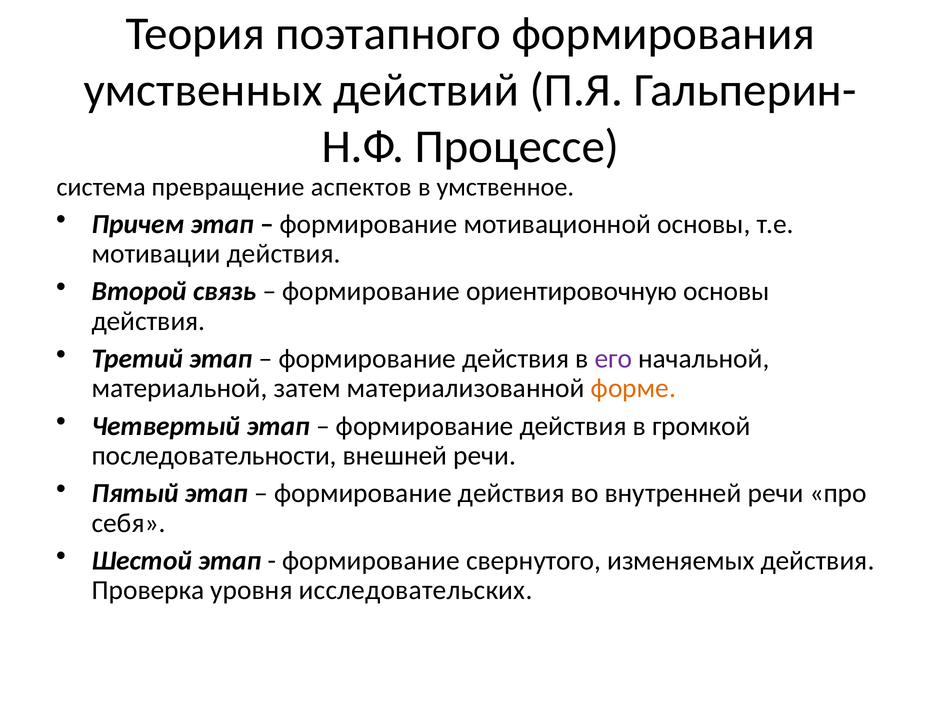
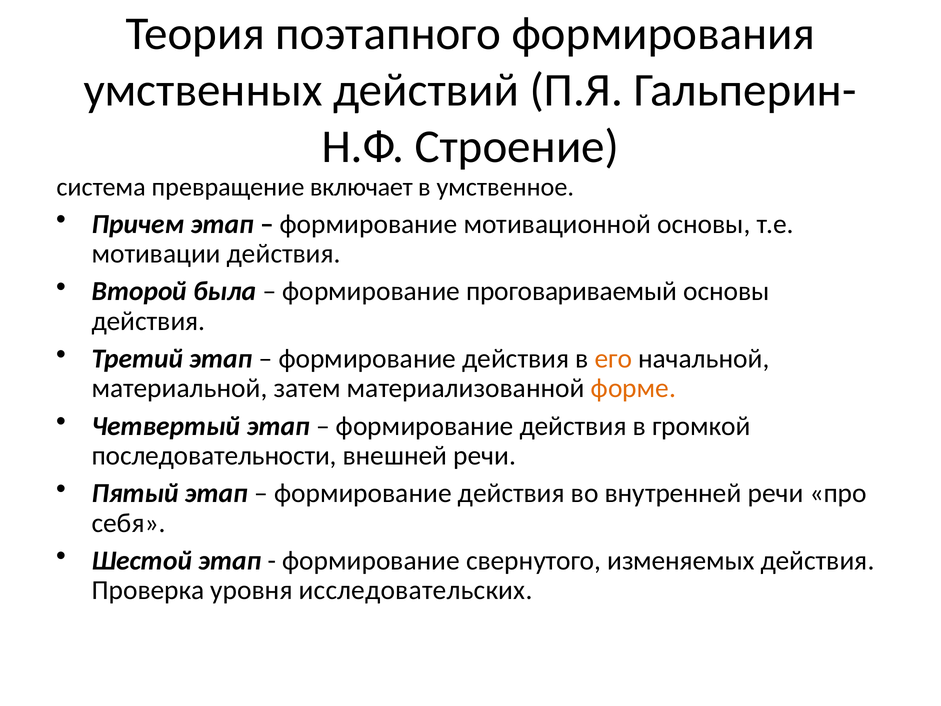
Процессе: Процессе -> Строение
аспектов: аспектов -> включает
связь: связь -> была
ориентировочную: ориентировочную -> проговариваемый
его colour: purple -> orange
